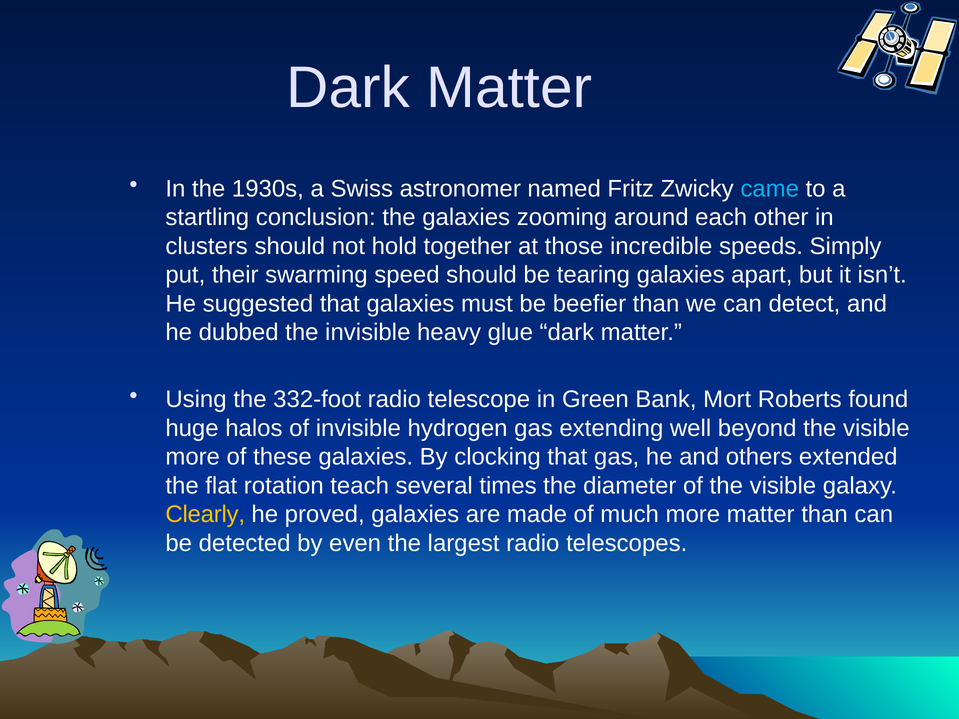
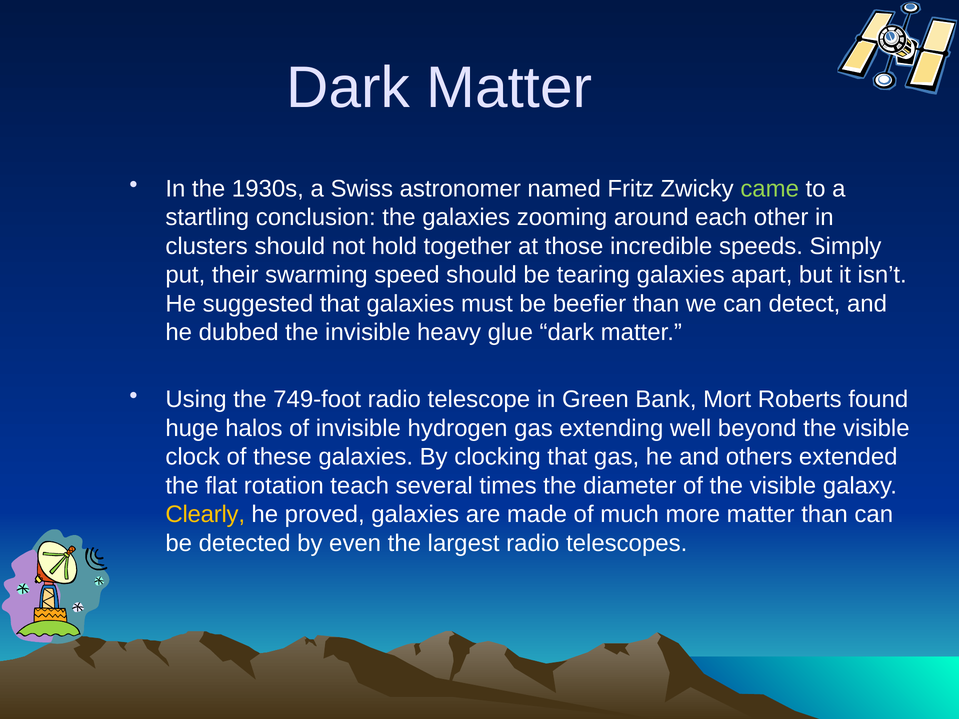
came colour: light blue -> light green
332-foot: 332-foot -> 749-foot
more at (193, 457): more -> clock
